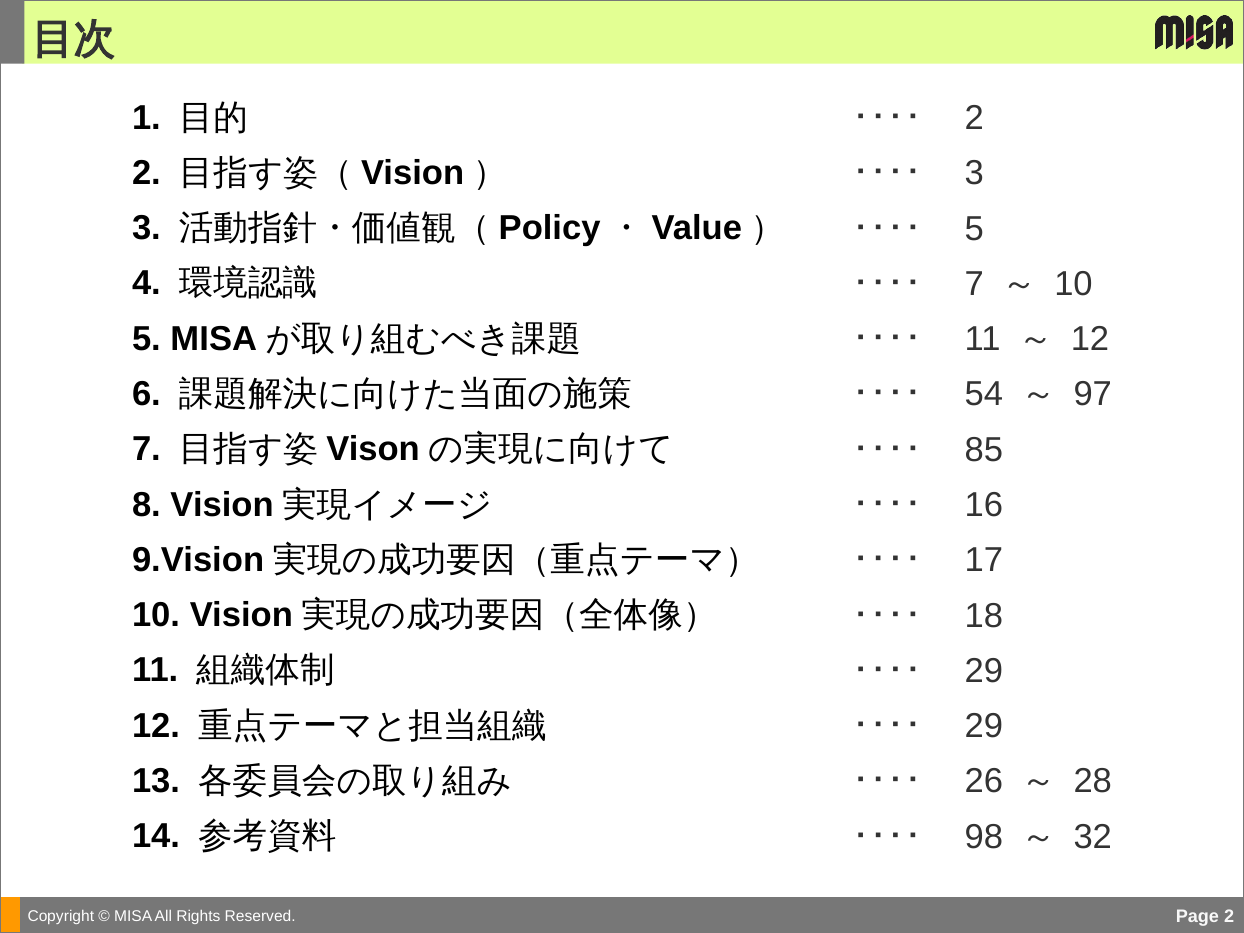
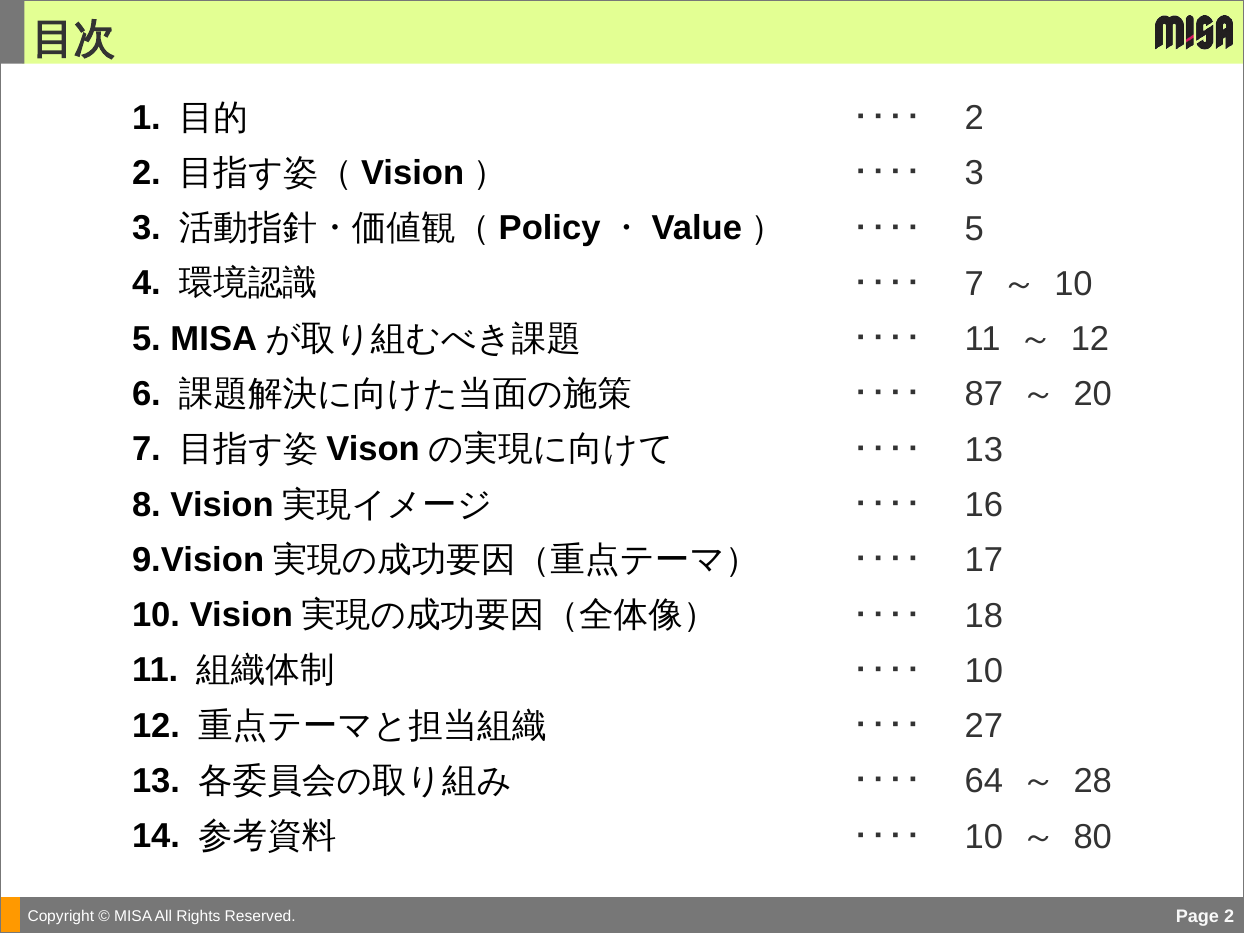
54: 54 -> 87
97: 97 -> 20
85 at (984, 450): 85 -> 13
29 at (984, 671): 29 -> 10
29 at (984, 726): 29 -> 27
26: 26 -> 64
98 at (984, 837): 98 -> 10
32: 32 -> 80
